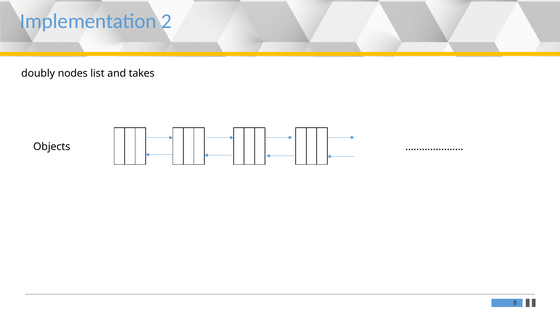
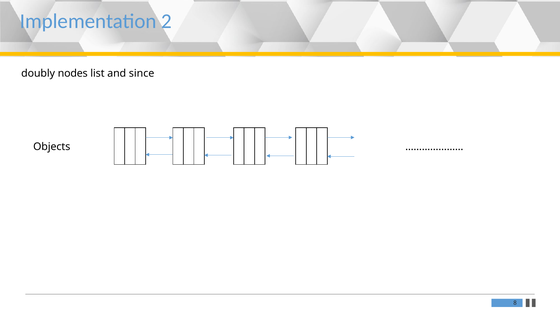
takes: takes -> since
